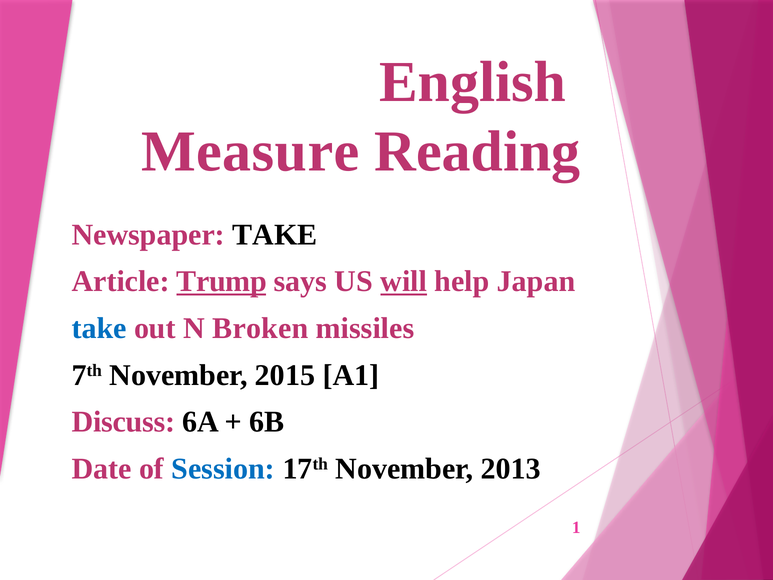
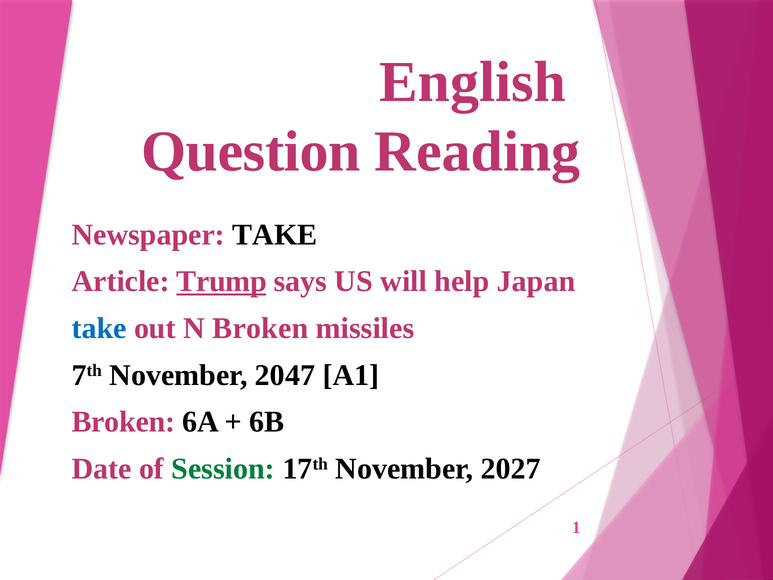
Measure: Measure -> Question
will underline: present -> none
2015: 2015 -> 2047
Discuss at (123, 422): Discuss -> Broken
Session colour: blue -> green
2013: 2013 -> 2027
